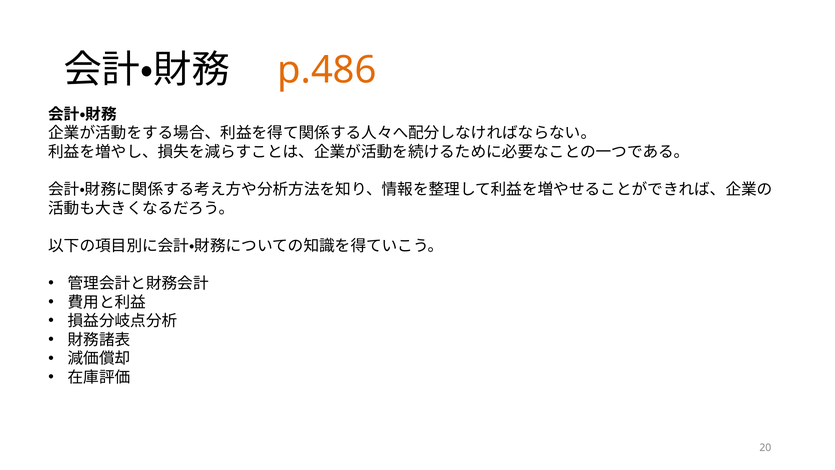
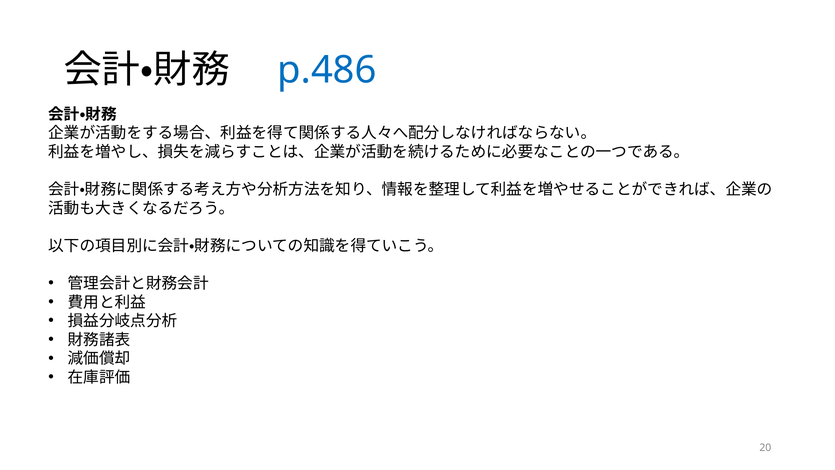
p.486 colour: orange -> blue
